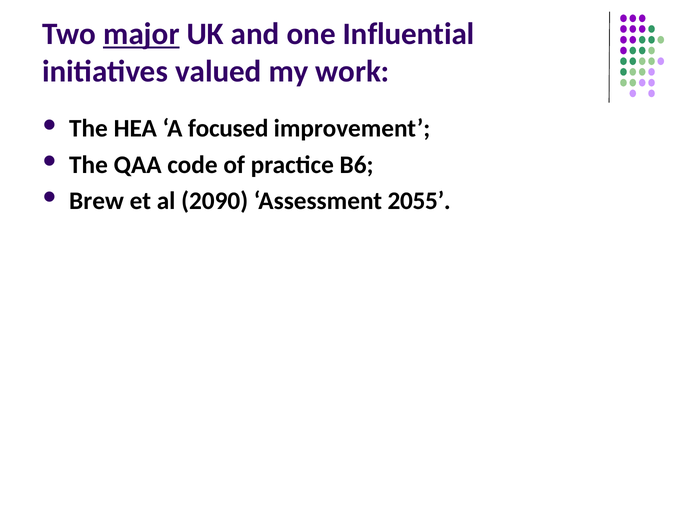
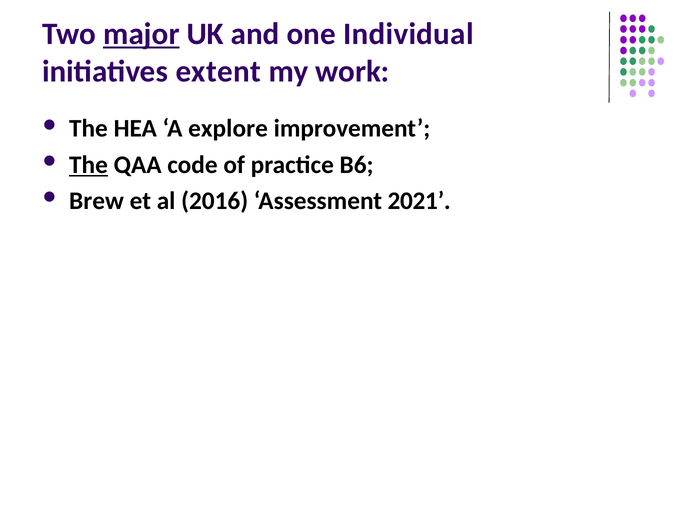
Influential: Influential -> Individual
valued: valued -> extent
focused: focused -> explore
The at (88, 165) underline: none -> present
2090: 2090 -> 2016
2055: 2055 -> 2021
